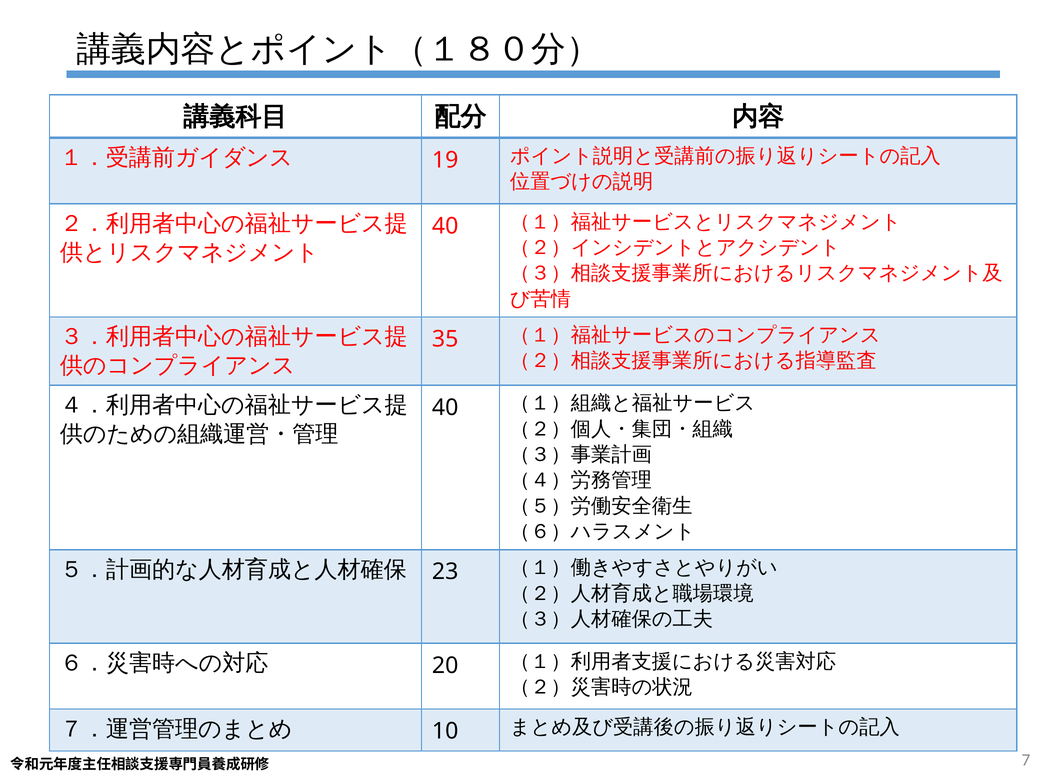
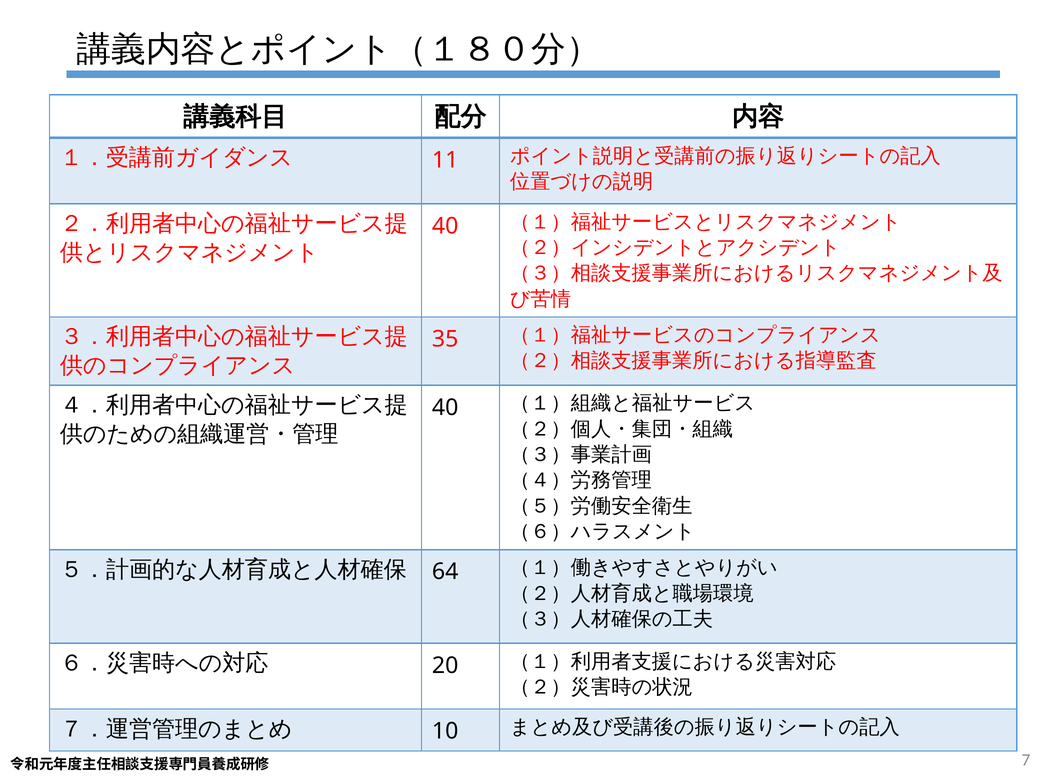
19: 19 -> 11
23: 23 -> 64
